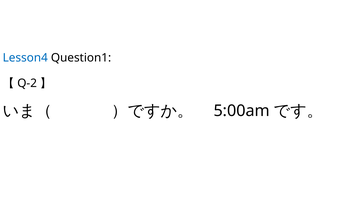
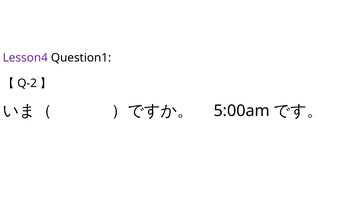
Lesson4 colour: blue -> purple
